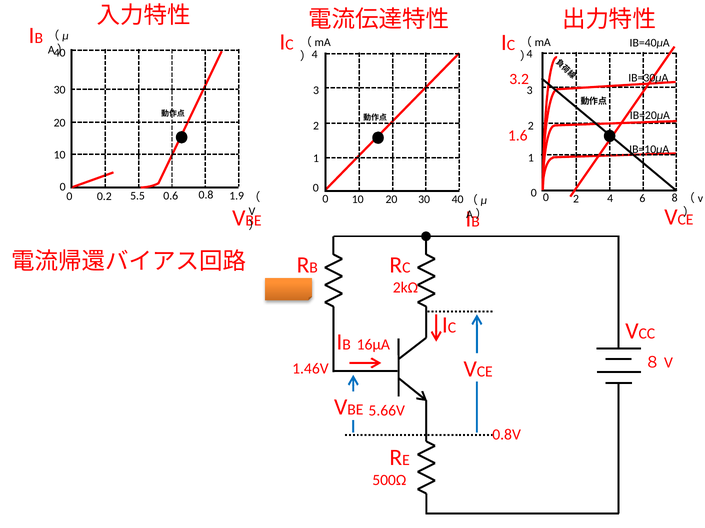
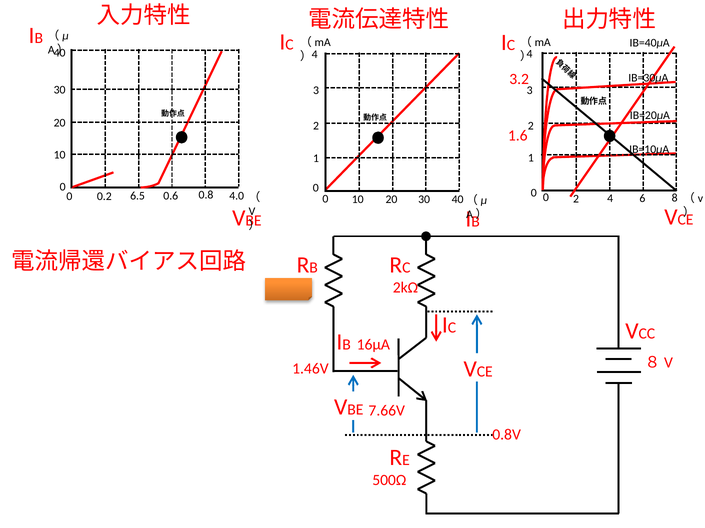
5.5: 5.5 -> 6.5
1.9: 1.9 -> 4.0
5.66V: 5.66V -> 7.66V
